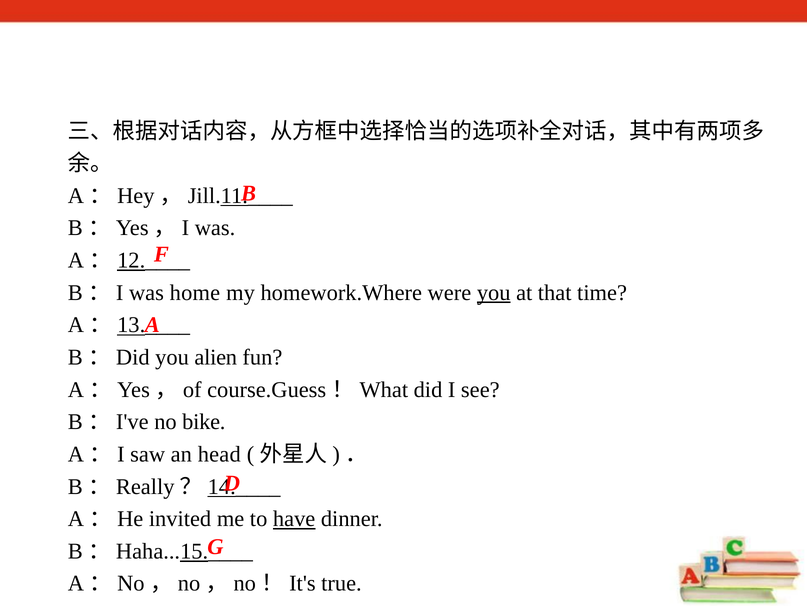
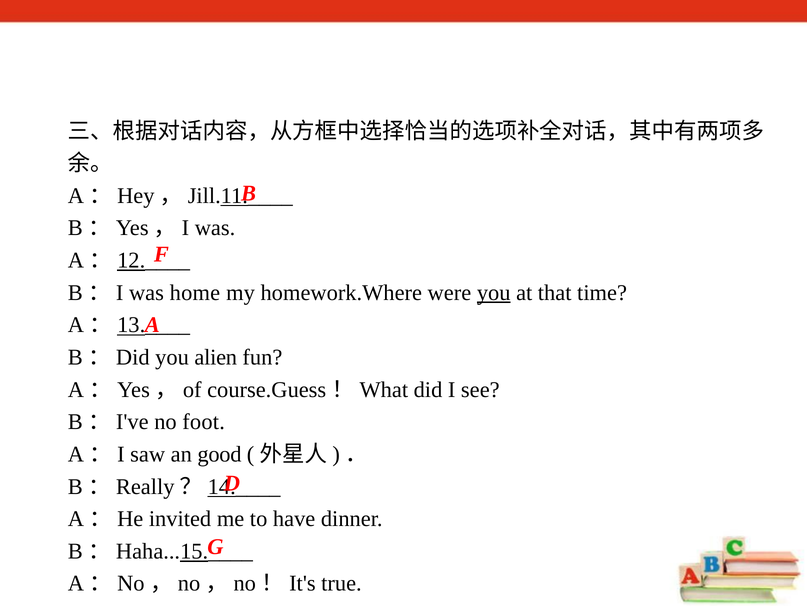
bike: bike -> foot
head: head -> good
have underline: present -> none
